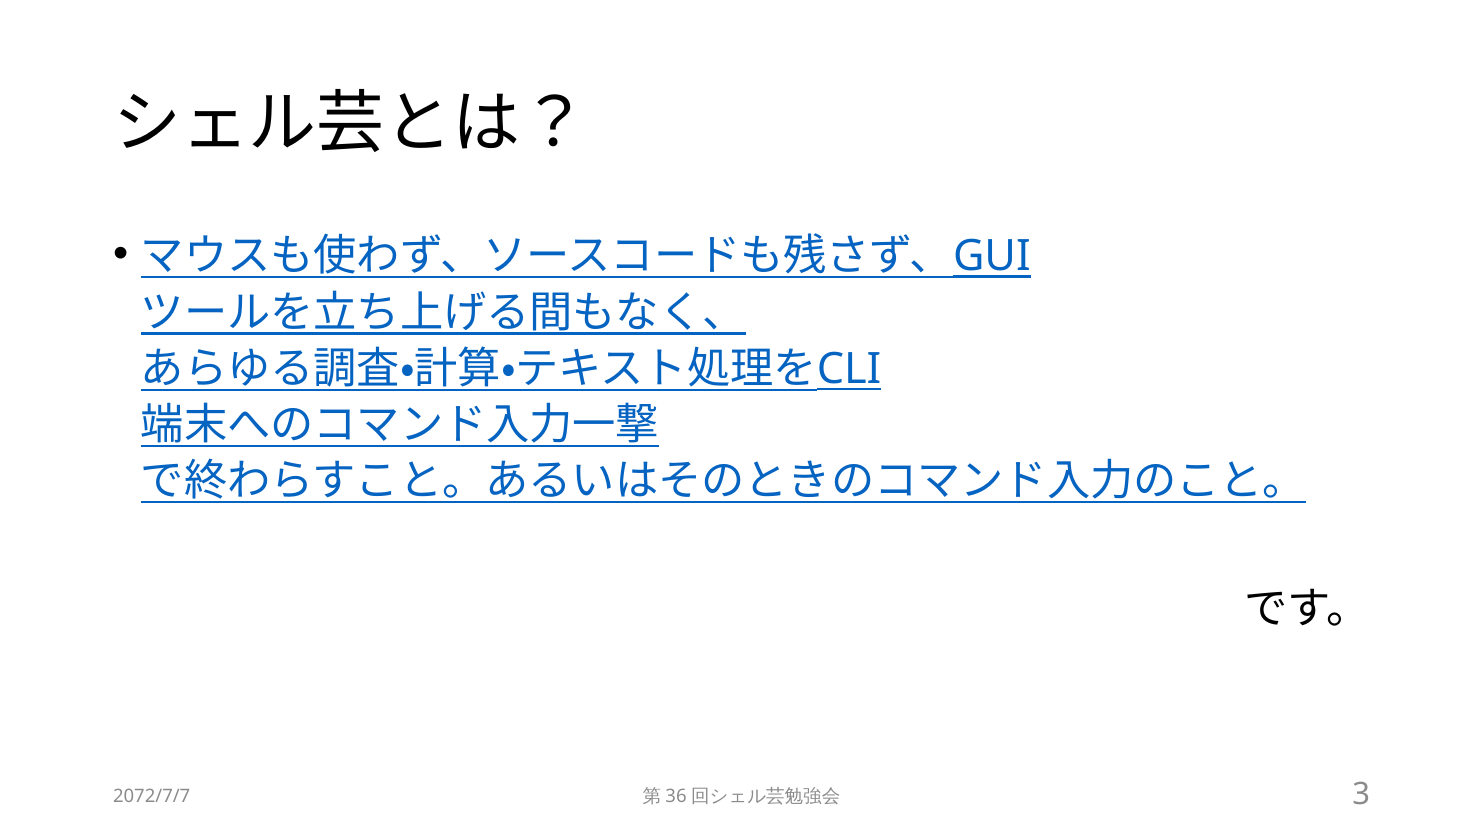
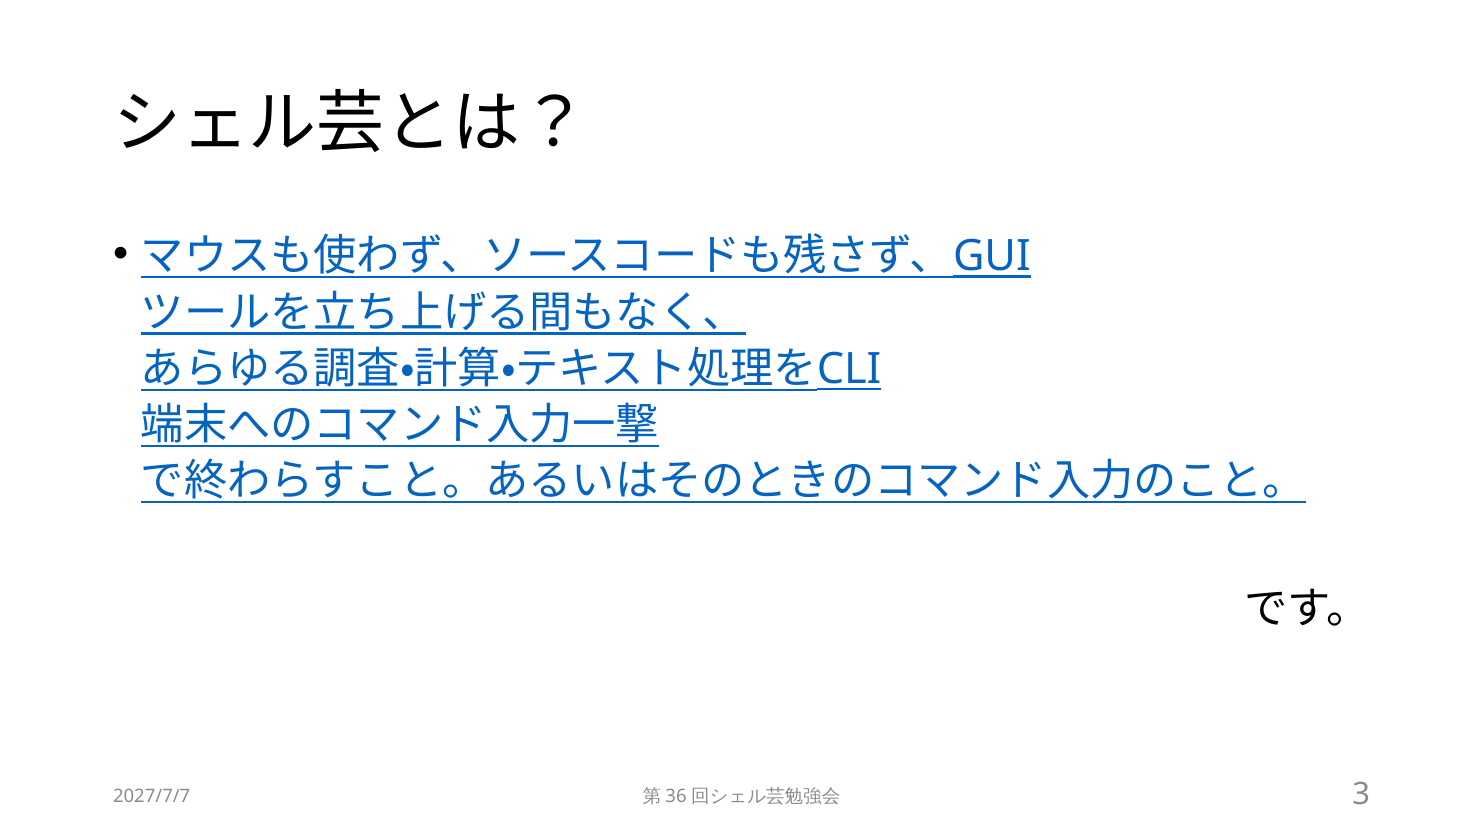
2072/7/7: 2072/7/7 -> 2027/7/7
